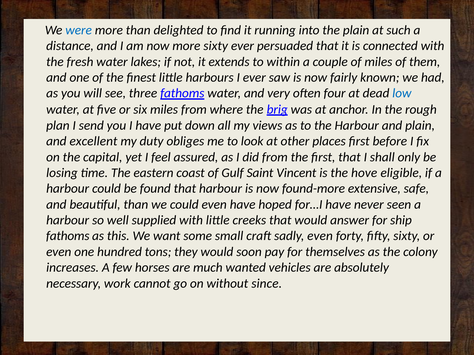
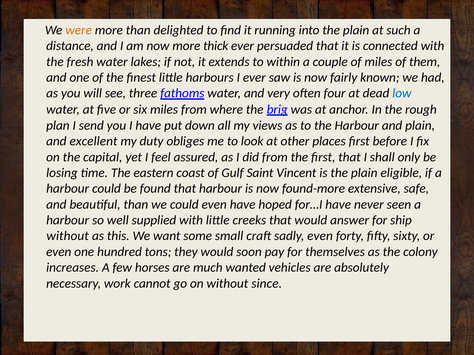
were colour: blue -> orange
more sixty: sixty -> thick
is the hove: hove -> plain
fathoms at (68, 236): fathoms -> without
